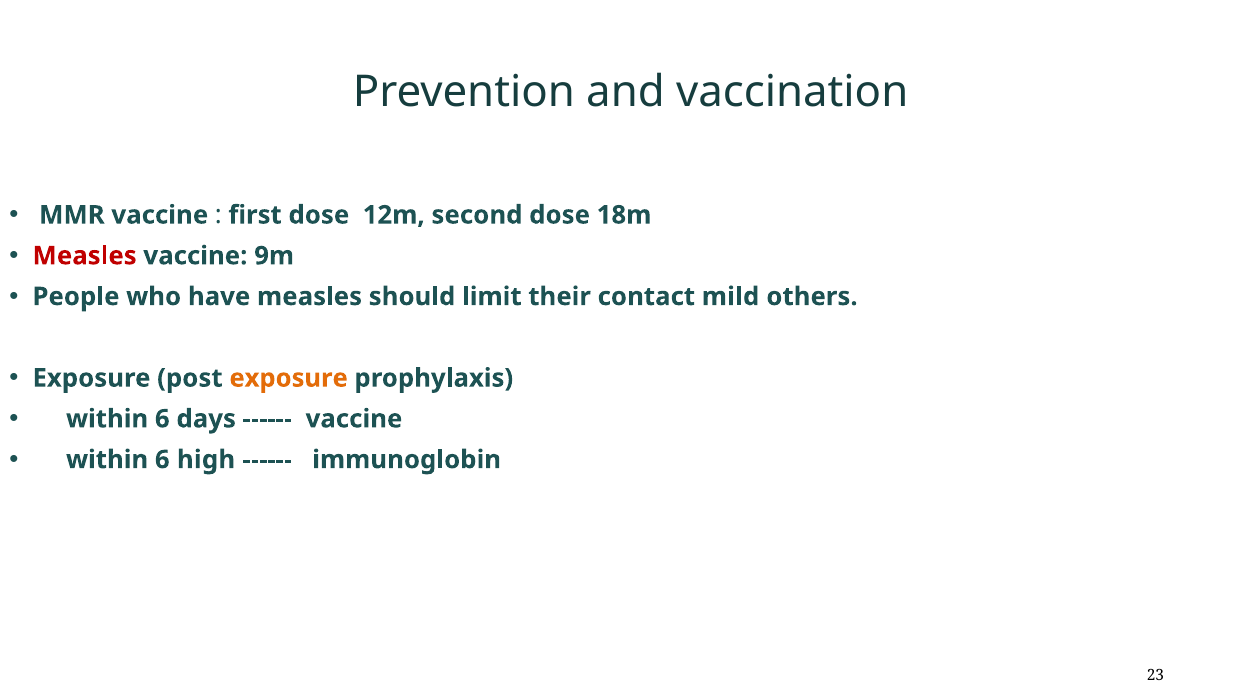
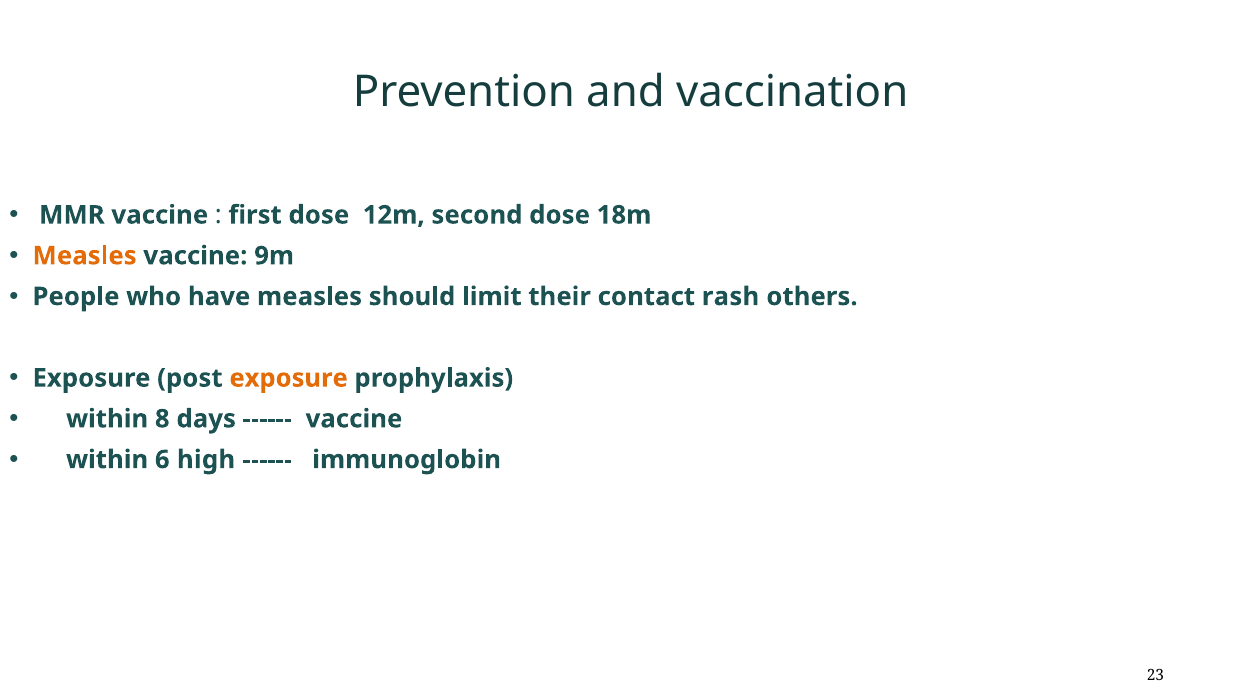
Measles at (85, 256) colour: red -> orange
mild: mild -> rash
6 at (162, 419): 6 -> 8
